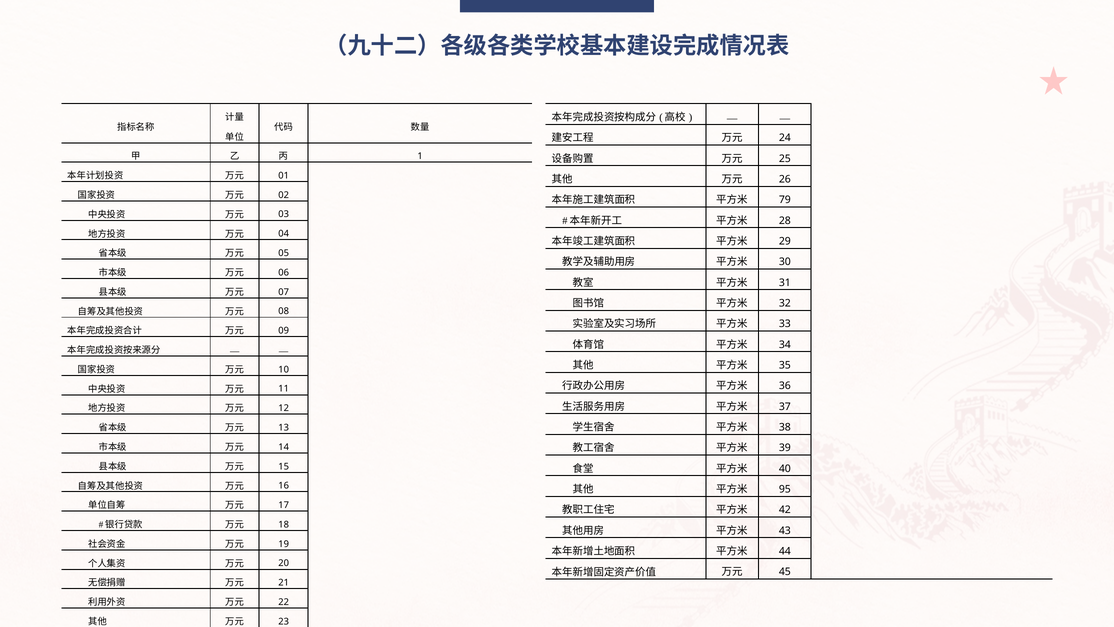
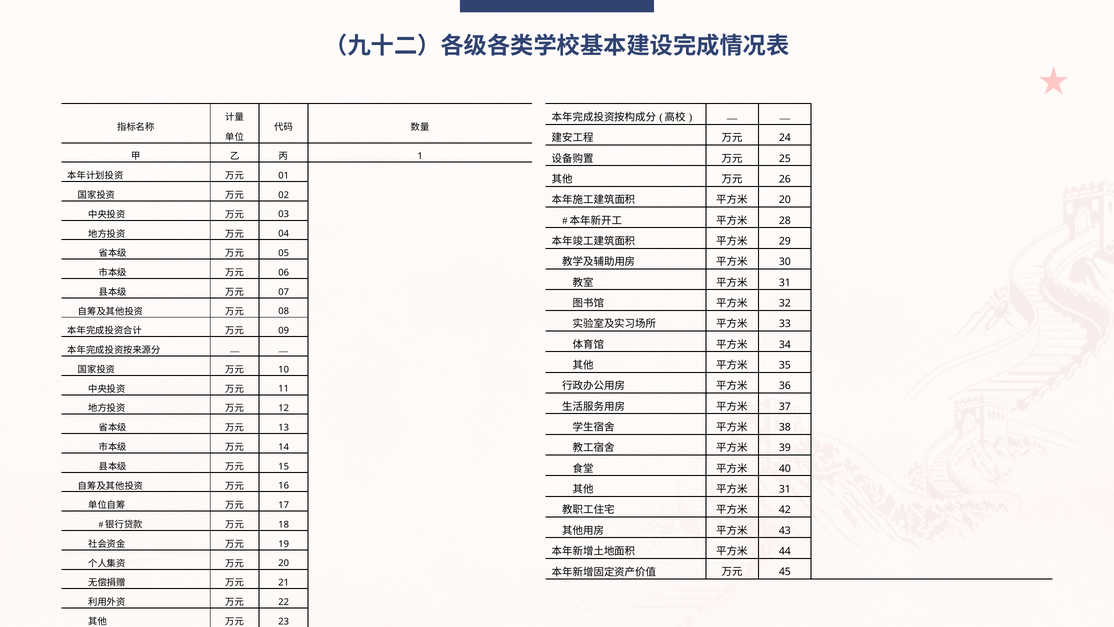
79 at (785, 200): 79 -> 20
95 at (785, 489): 95 -> 31
